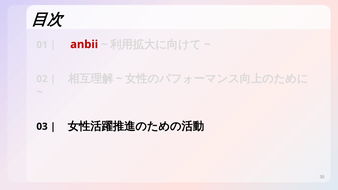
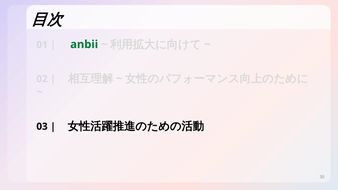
anbii colour: red -> green
